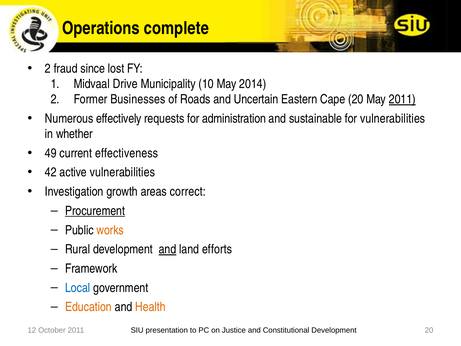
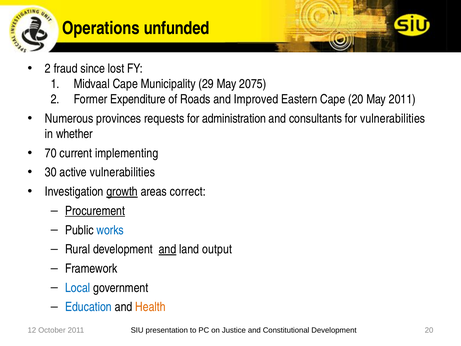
complete: complete -> unfunded
Midvaal Drive: Drive -> Cape
10: 10 -> 29
2014: 2014 -> 2075
Businesses: Businesses -> Expenditure
Uncertain: Uncertain -> Improved
2011 at (402, 99) underline: present -> none
effectively: effectively -> provinces
sustainable: sustainable -> consultants
49: 49 -> 70
effectiveness: effectiveness -> implementing
42: 42 -> 30
growth underline: none -> present
works colour: orange -> blue
efforts: efforts -> output
Education colour: orange -> blue
